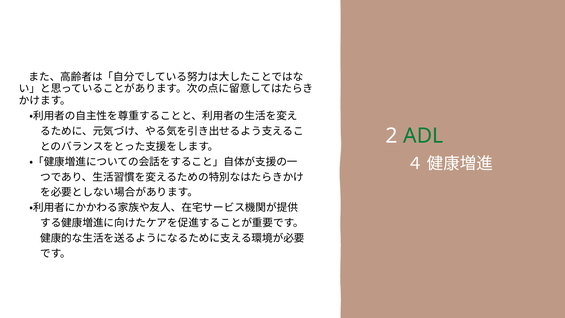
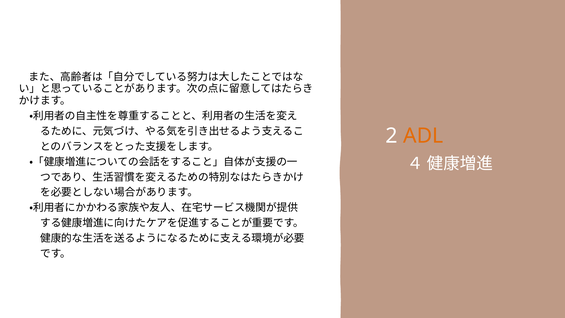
ADL colour: green -> orange
